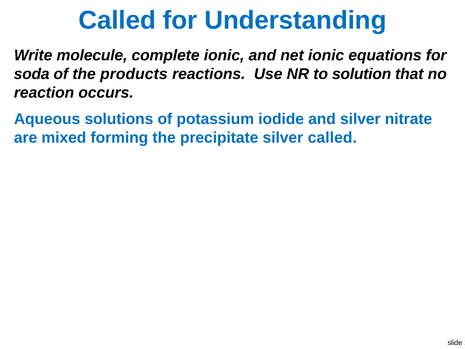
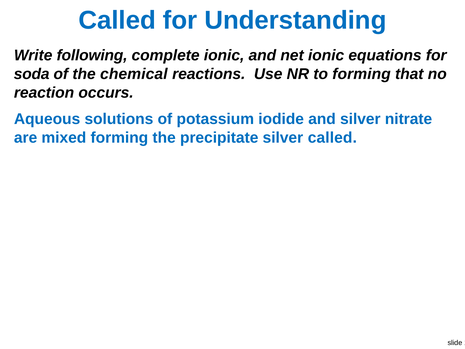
molecule: molecule -> following
products: products -> chemical
to solution: solution -> forming
